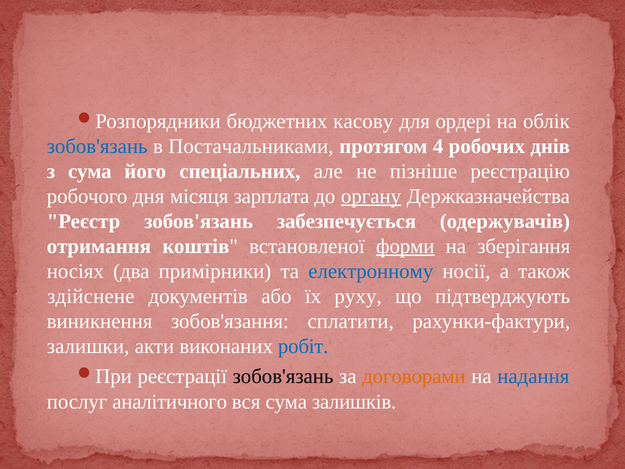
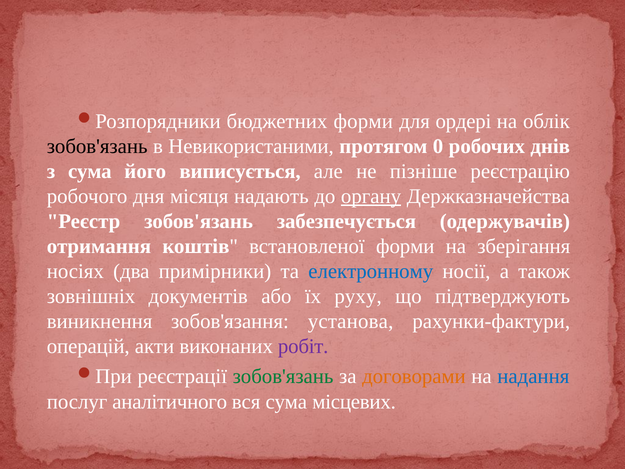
бюджетних касову: касову -> форми
зобов'язань at (97, 146) colour: blue -> black
Постачальниками: Постачальниками -> Невикористаними
4: 4 -> 0
спеціальних: спеціальних -> виписується
зарплата: зарплата -> надають
форми at (405, 246) underline: present -> none
здійснене: здійснене -> зовнішніх
сплатити: сплатити -> установа
залишки: залишки -> операцій
робіт colour: blue -> purple
зобов'язань at (283, 376) colour: black -> green
залишків: залишків -> місцевих
